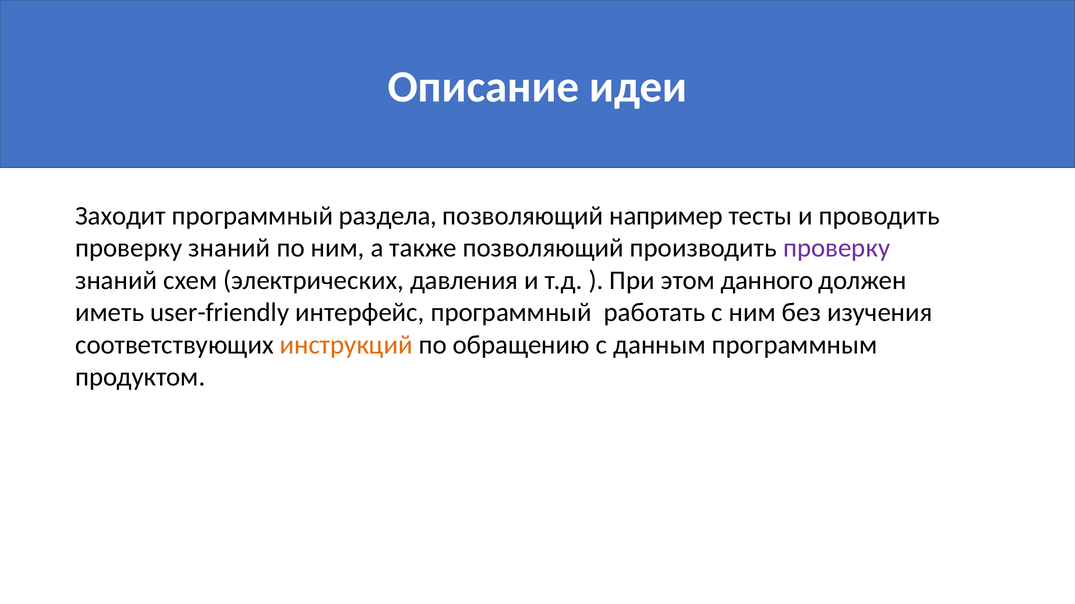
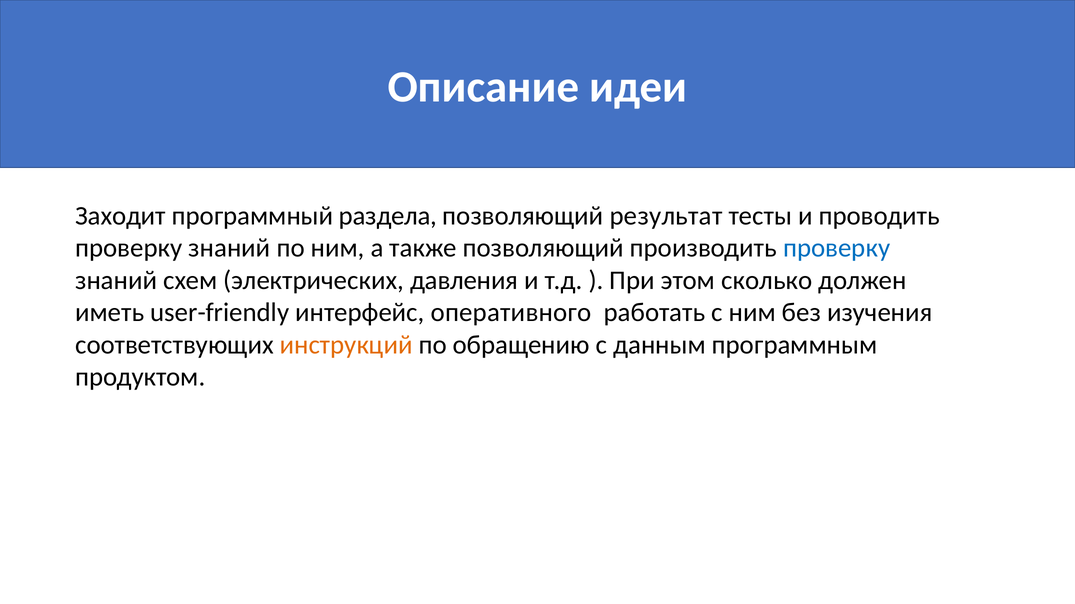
например: например -> результат
проверку at (837, 248) colour: purple -> blue
данного: данного -> сколько
интерфейс программный: программный -> оперативного
